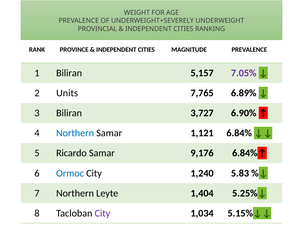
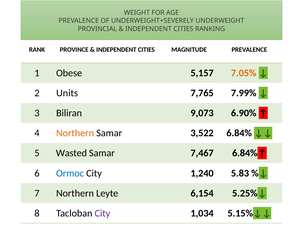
1 Biliran: Biliran -> Obese
7.05% colour: purple -> orange
6.89%: 6.89% -> 7.99%
3,727: 3,727 -> 9,073
Northern at (75, 133) colour: blue -> orange
1,121: 1,121 -> 3,522
Ricardo: Ricardo -> Wasted
9,176: 9,176 -> 7,467
1,404: 1,404 -> 6,154
